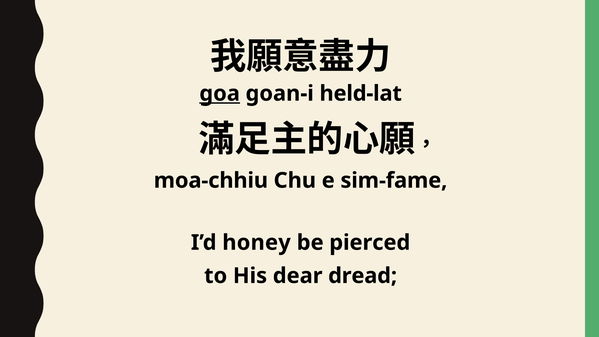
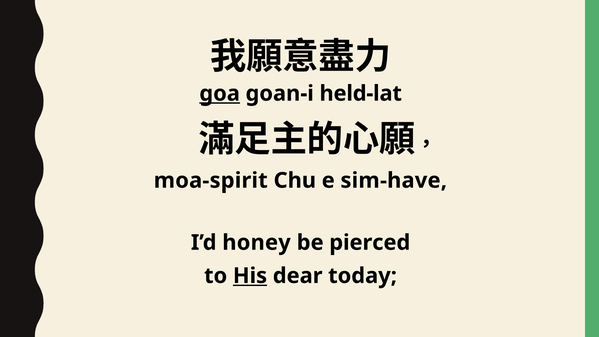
moa-chhiu: moa-chhiu -> moa-spirit
sim-fame: sim-fame -> sim-have
His underline: none -> present
dread: dread -> today
